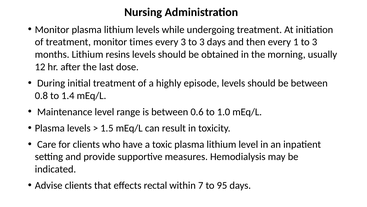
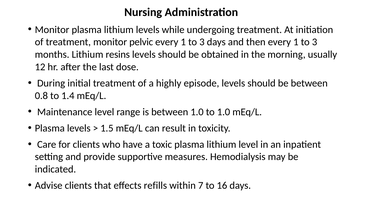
times: times -> pelvic
3 at (183, 42): 3 -> 1
between 0.6: 0.6 -> 1.0
rectal: rectal -> refills
95: 95 -> 16
